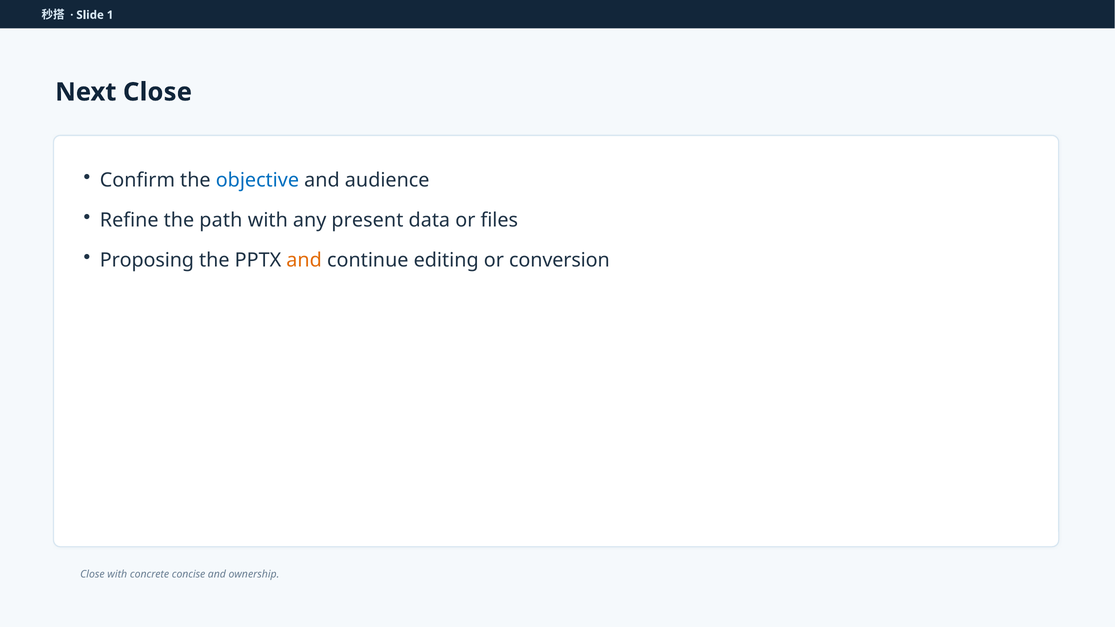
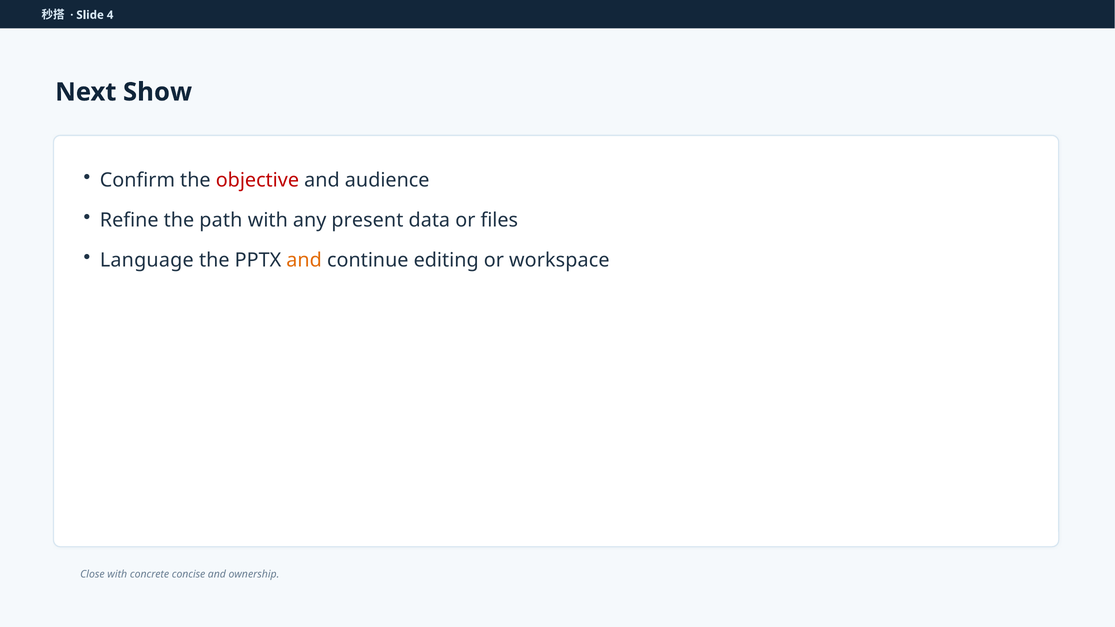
1: 1 -> 4
Next Close: Close -> Show
objective colour: blue -> red
Proposing: Proposing -> Language
conversion: conversion -> workspace
